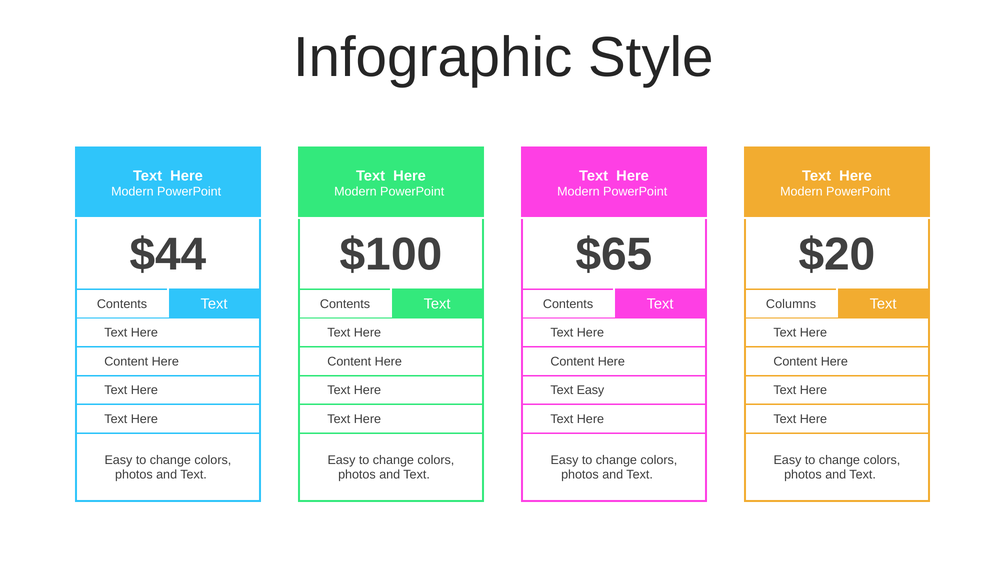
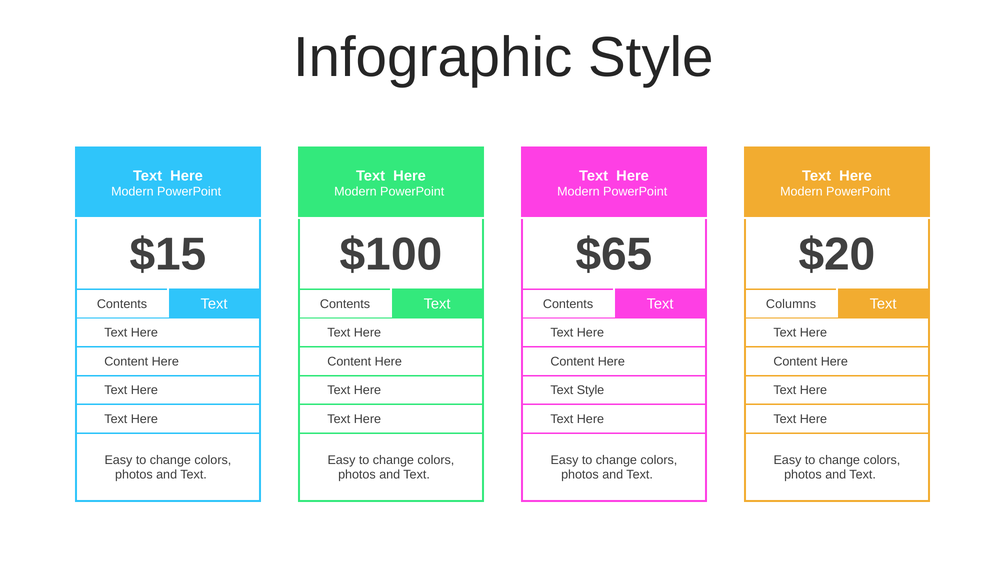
$44: $44 -> $15
Text Easy: Easy -> Style
